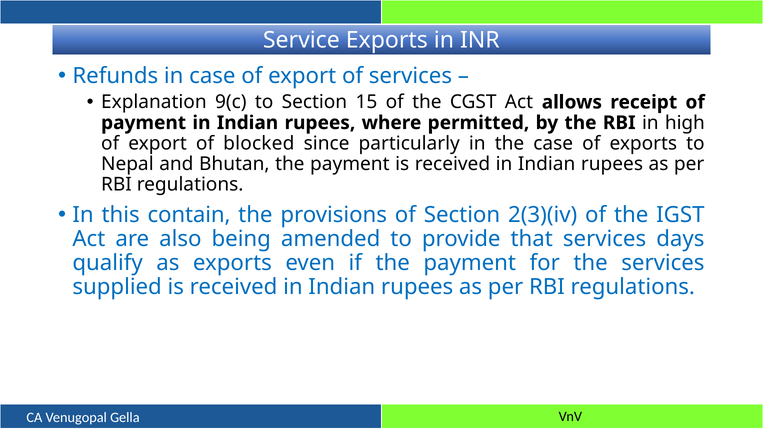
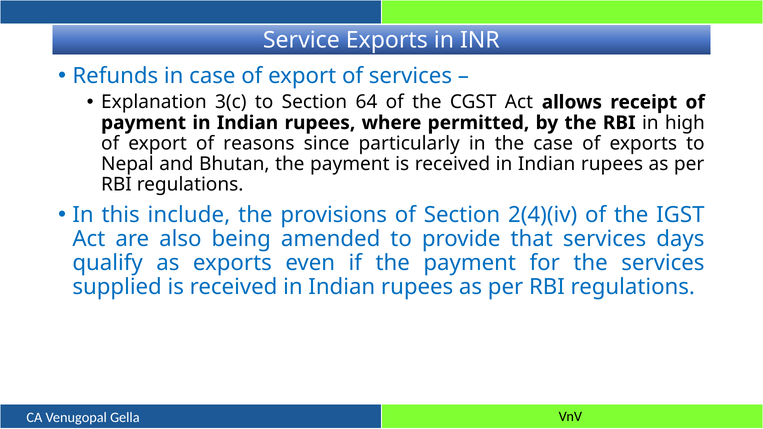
9(c: 9(c -> 3(c
15: 15 -> 64
blocked: blocked -> reasons
contain: contain -> include
2(3)(iv: 2(3)(iv -> 2(4)(iv
